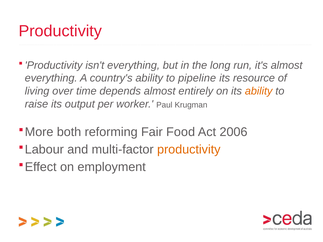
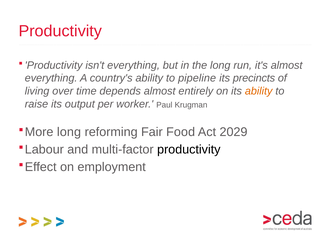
resource: resource -> precincts
both at (69, 132): both -> long
2006: 2006 -> 2029
productivity at (189, 150) colour: orange -> black
